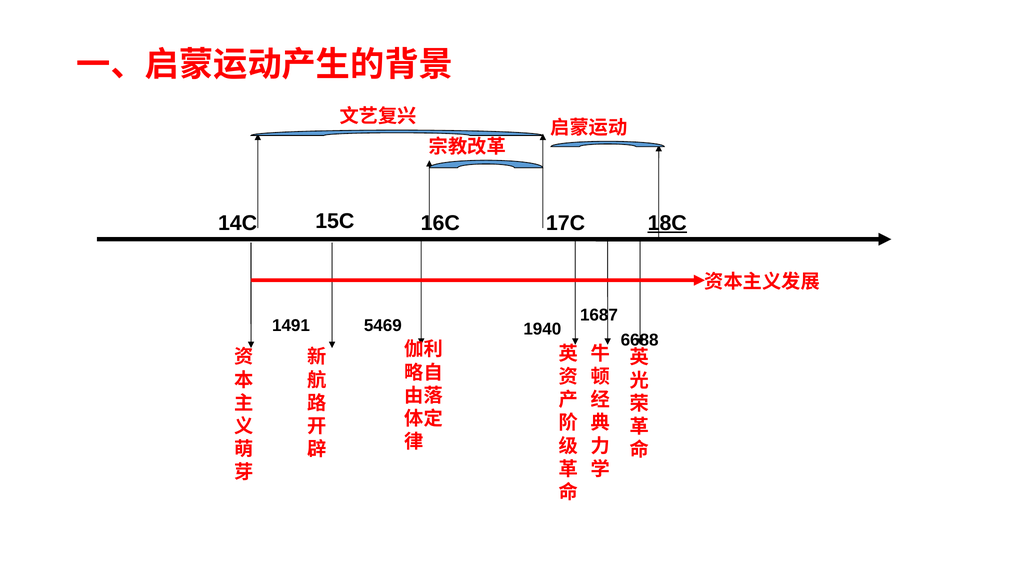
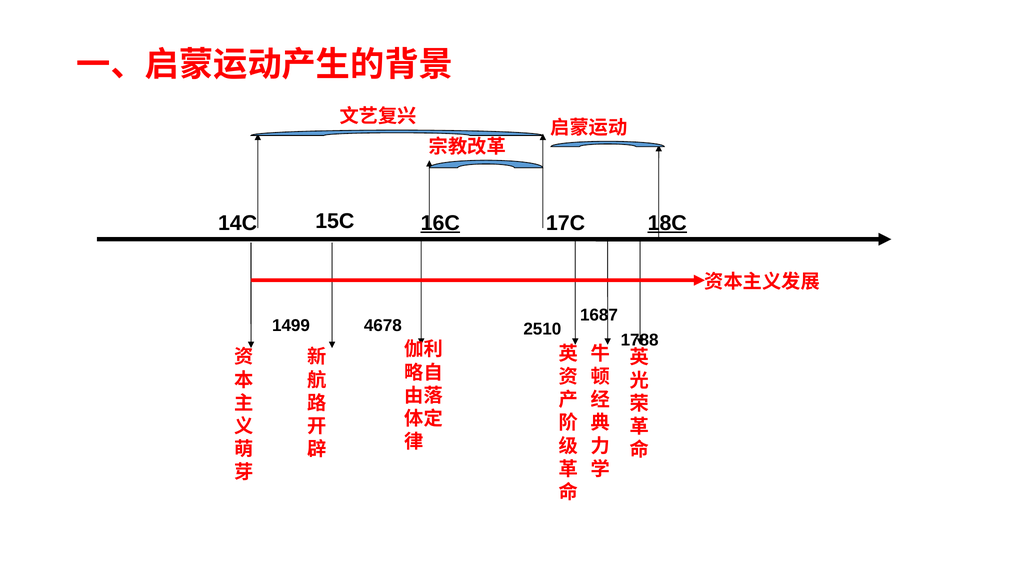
16C underline: none -> present
1491: 1491 -> 1499
5469: 5469 -> 4678
1940: 1940 -> 2510
6688: 6688 -> 1788
